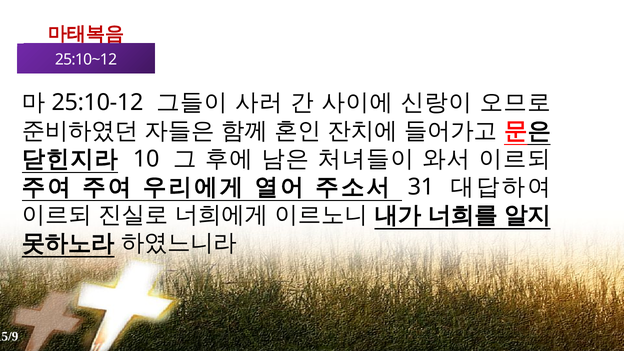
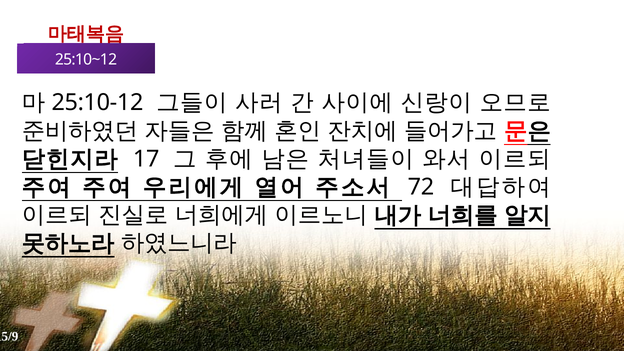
10: 10 -> 17
31: 31 -> 72
